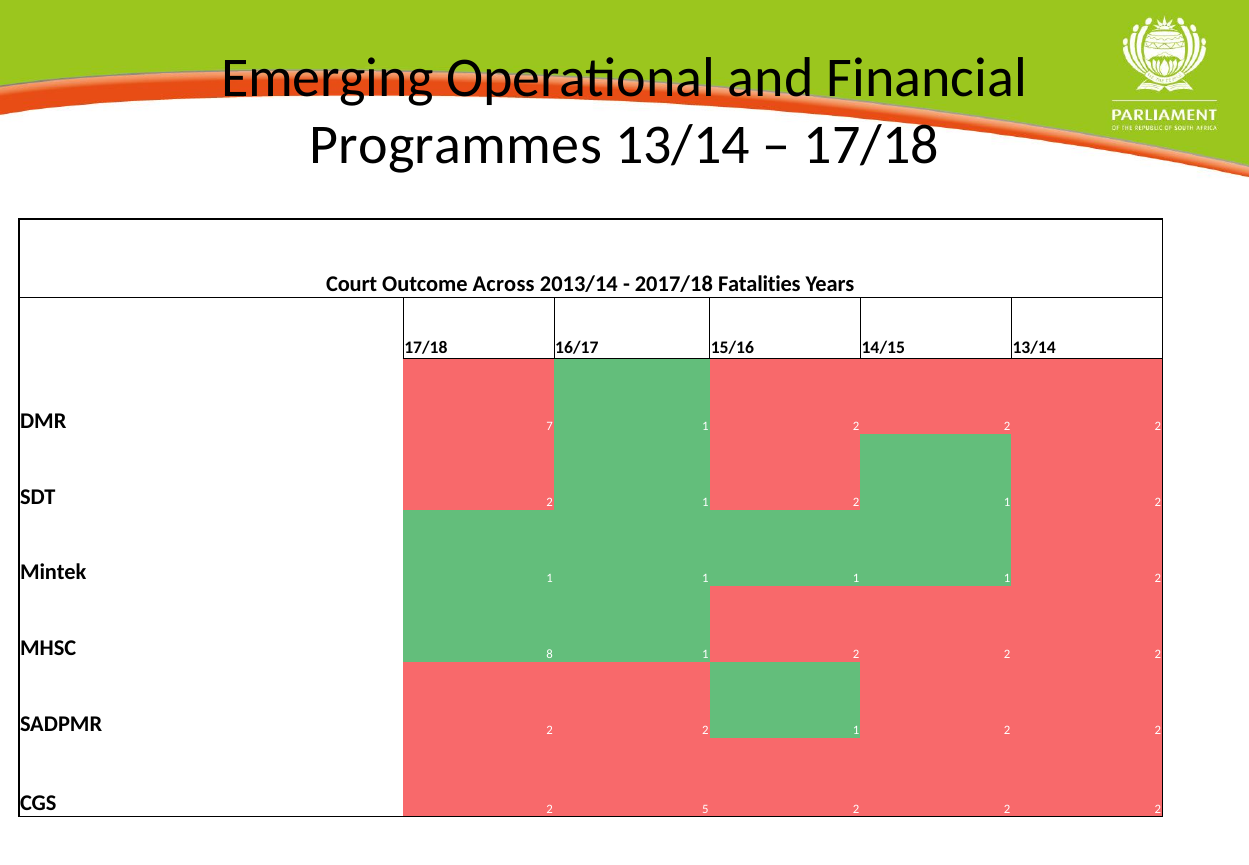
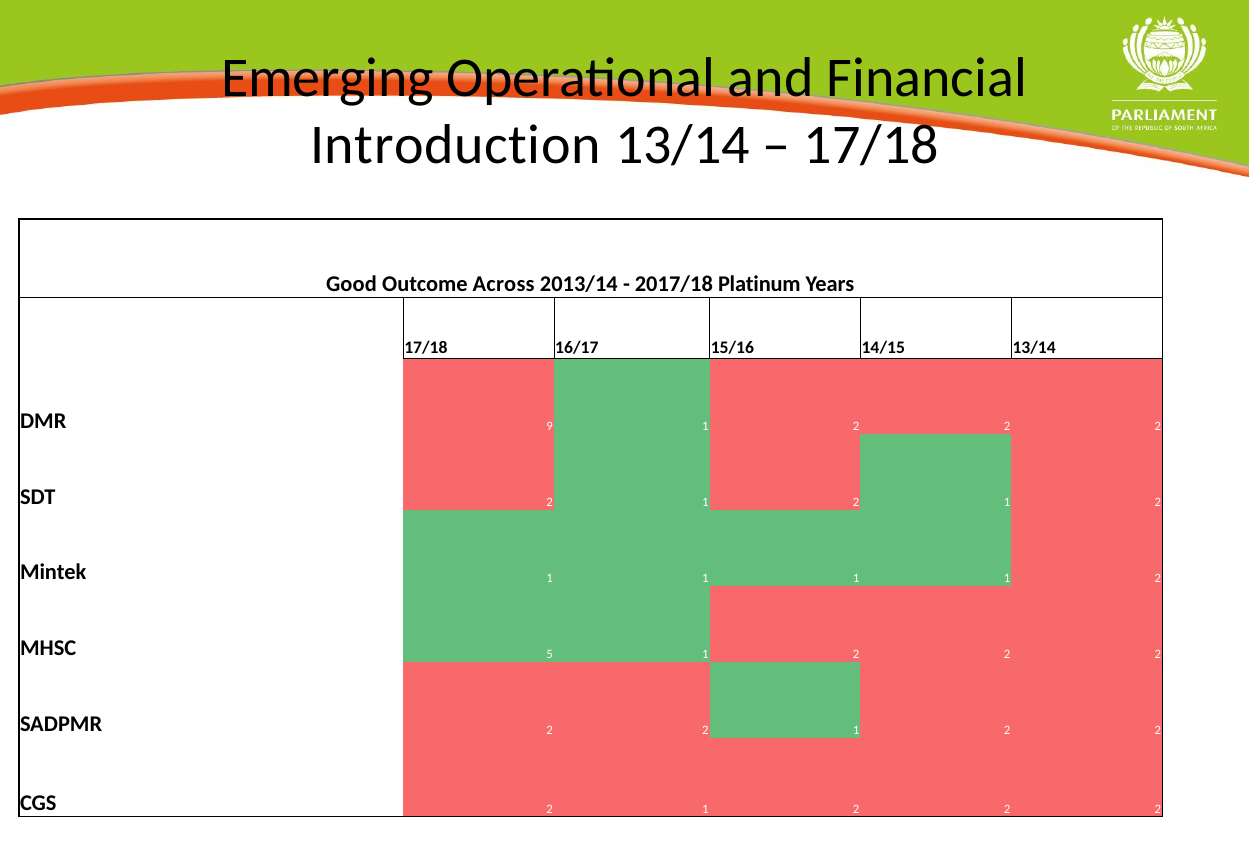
Programmes: Programmes -> Introduction
Court: Court -> Good
Fatalities: Fatalities -> Platinum
7: 7 -> 9
8: 8 -> 5
CGS 2 5: 5 -> 1
